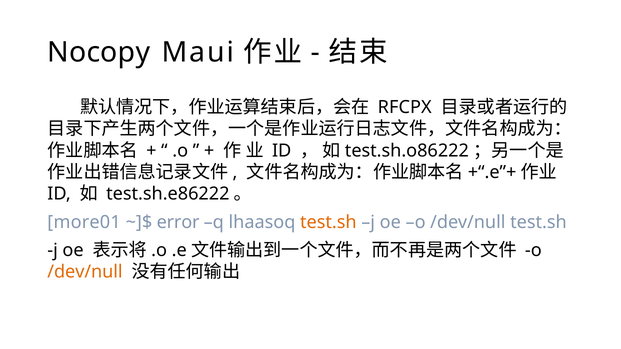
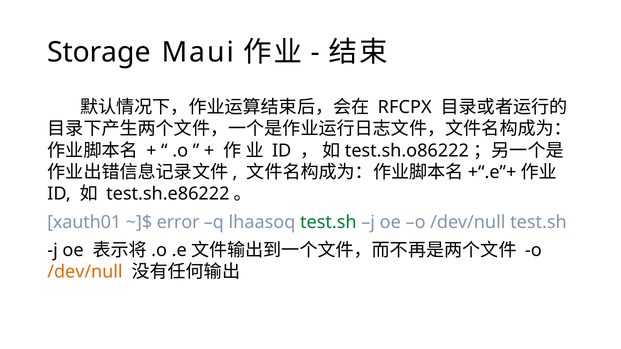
Nocopy: Nocopy -> Storage
more01: more01 -> xauth01
test.sh at (328, 222) colour: orange -> green
